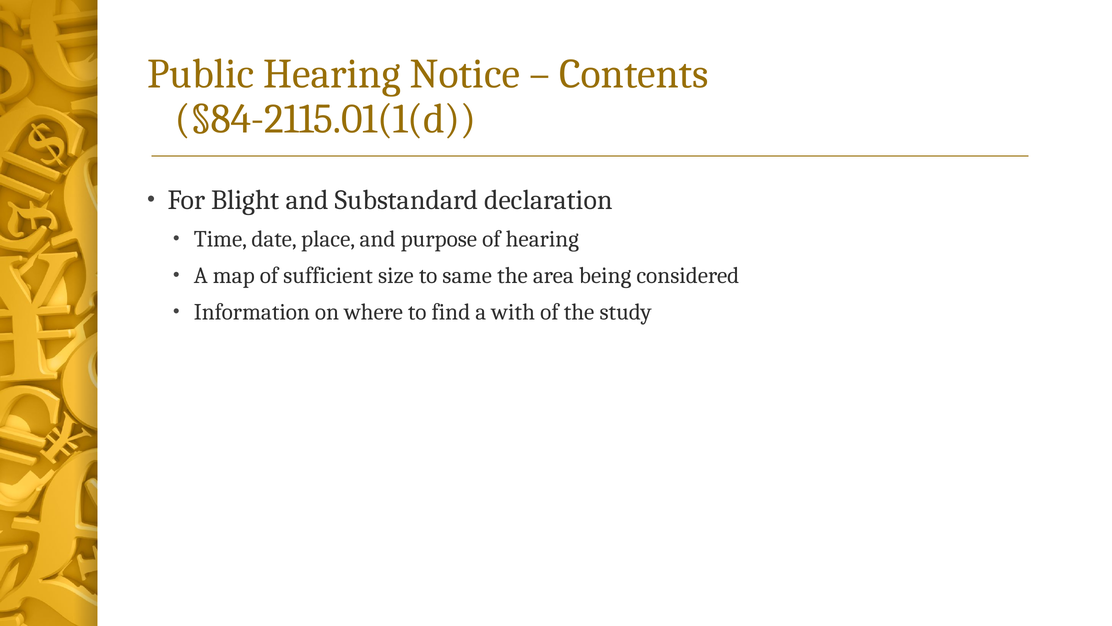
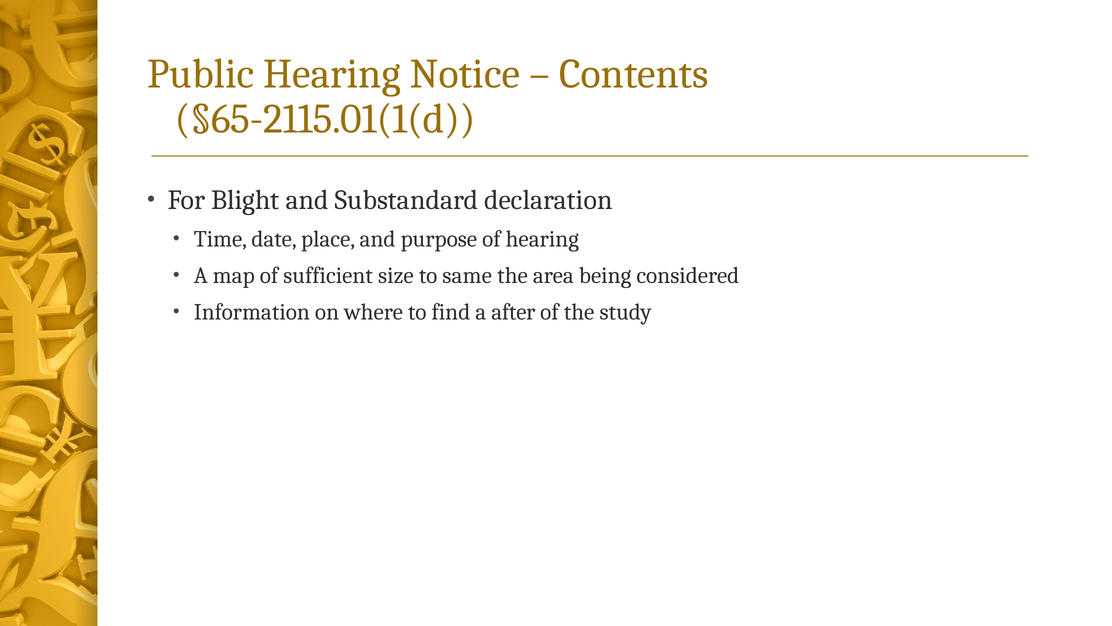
§84-2115.01(1(d: §84-2115.01(1(d -> §65-2115.01(1(d
with: with -> after
